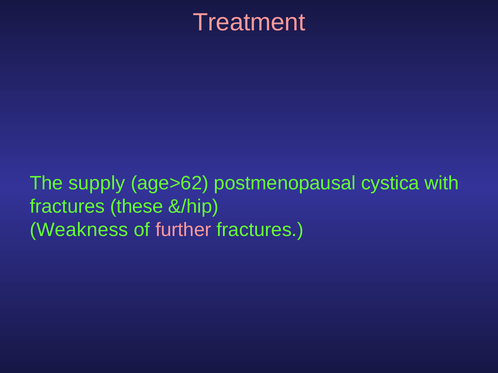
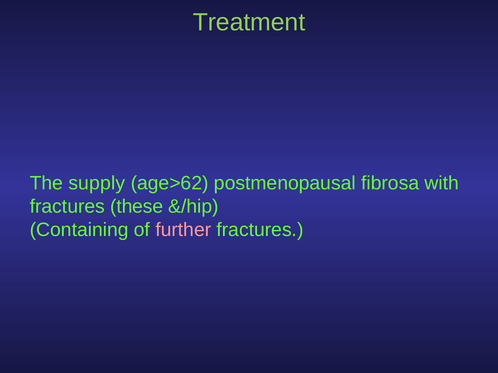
Treatment colour: pink -> light green
cystica: cystica -> fibrosa
Weakness: Weakness -> Containing
